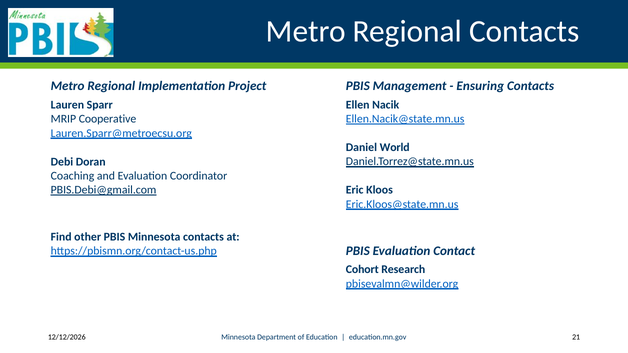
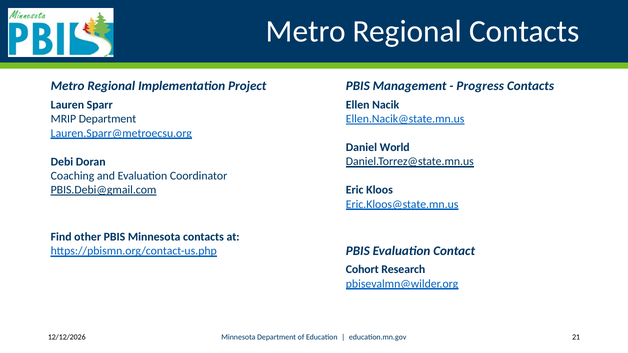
Ensuring: Ensuring -> Progress
MRIP Cooperative: Cooperative -> Department
